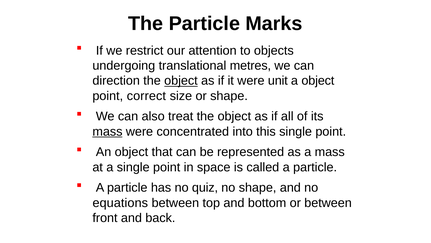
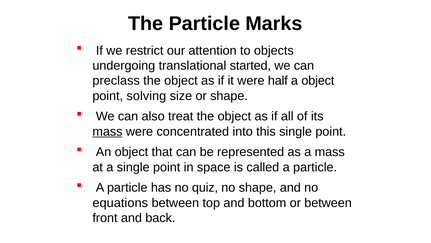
metres: metres -> started
direction: direction -> preclass
object at (181, 81) underline: present -> none
unit: unit -> half
correct: correct -> solving
